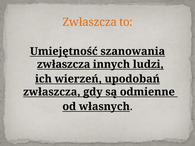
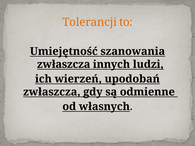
Zwłaszcza at (90, 22): Zwłaszcza -> Tolerancji
